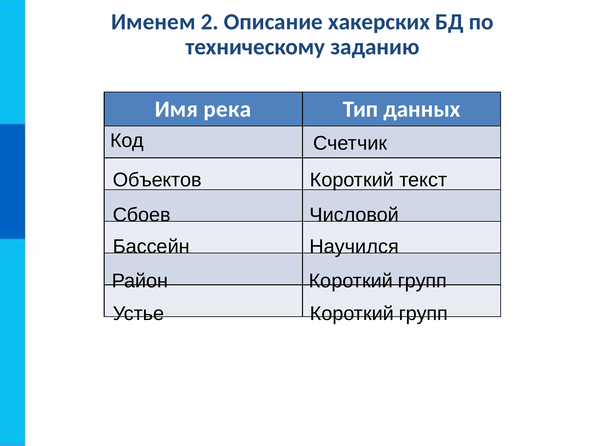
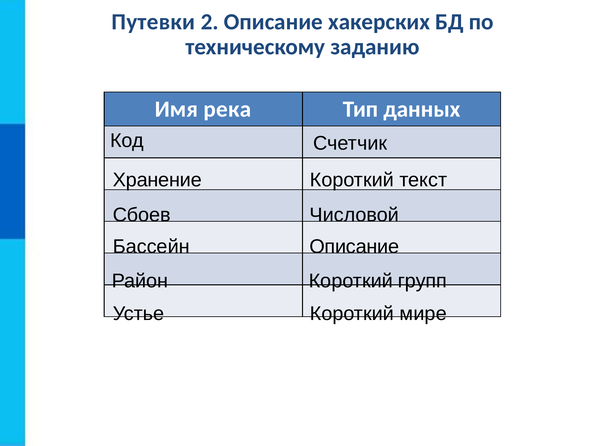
Именем: Именем -> Путевки
Объектов: Объектов -> Хранение
Научился at (354, 247): Научился -> Описание
групп at (423, 314): групп -> мире
